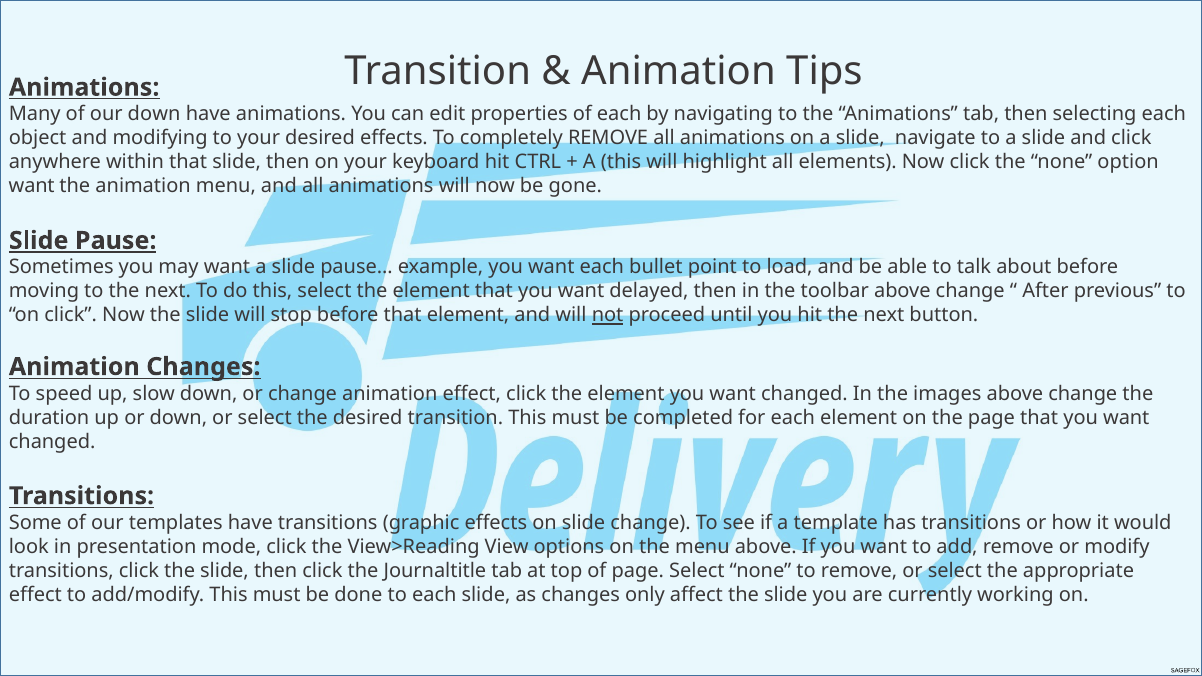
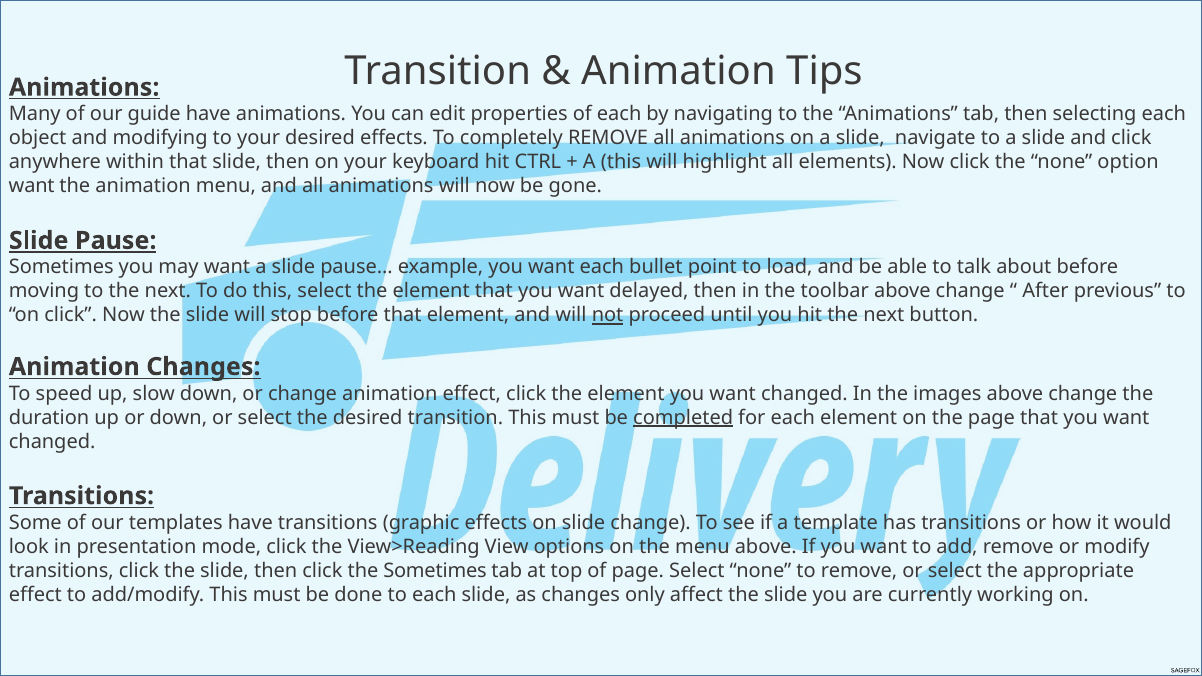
our down: down -> guide
completed underline: none -> present
the Journaltitle: Journaltitle -> Sometimes
